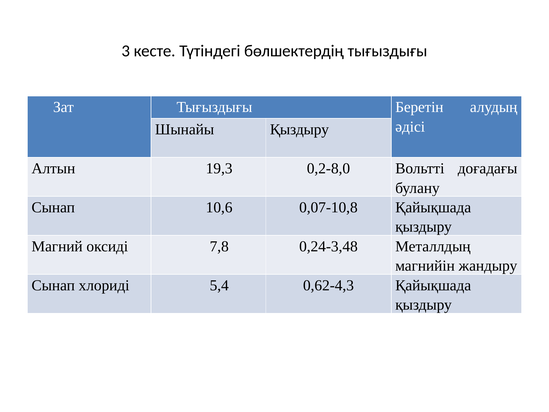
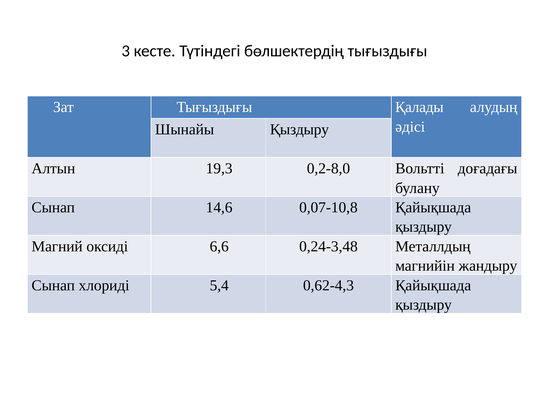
Беретін: Беретін -> Қалады
10,6: 10,6 -> 14,6
7,8: 7,8 -> 6,6
